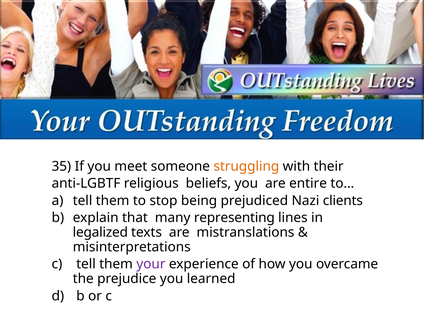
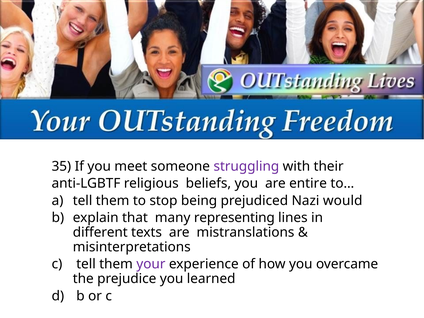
struggling colour: orange -> purple
clients: clients -> would
legalized: legalized -> different
